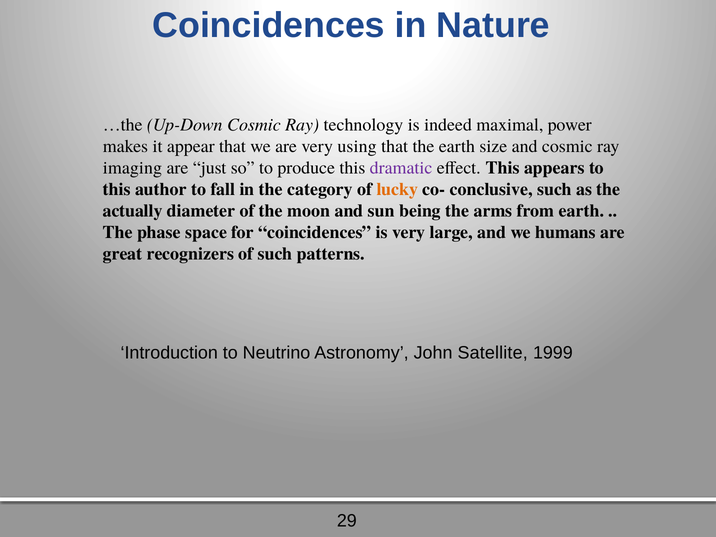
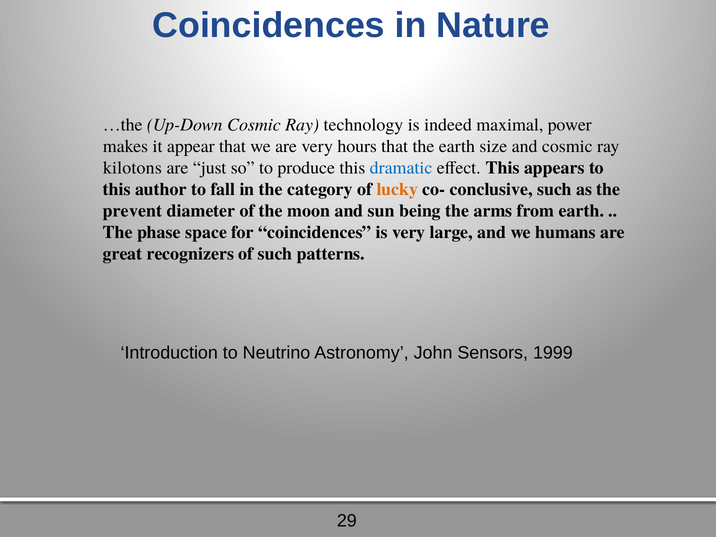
using: using -> hours
imaging: imaging -> kilotons
dramatic colour: purple -> blue
actually: actually -> prevent
Satellite: Satellite -> Sensors
